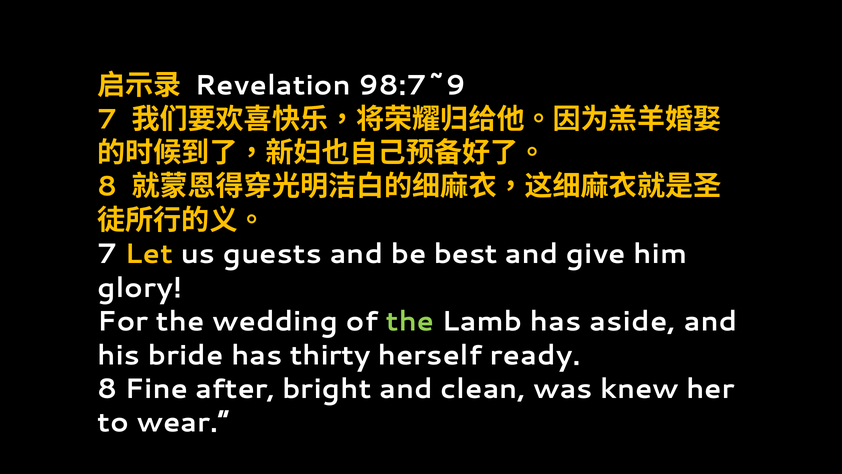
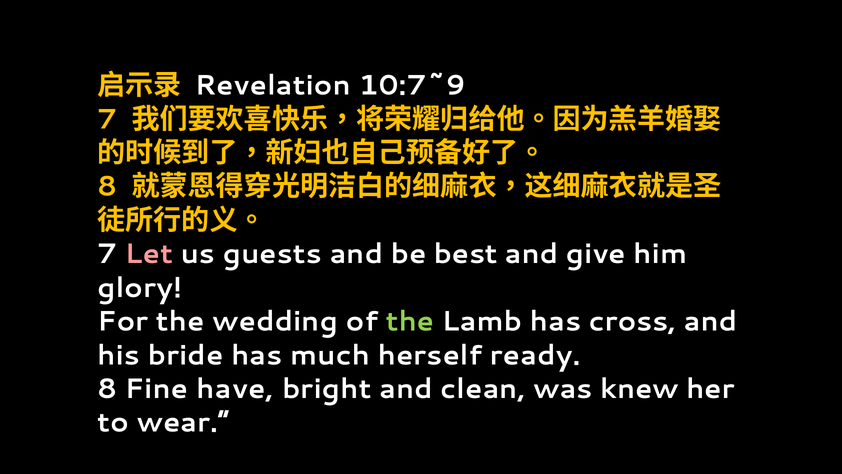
98:7~9: 98:7~9 -> 10:7~9
Let colour: yellow -> pink
aside: aside -> cross
thirty: thirty -> much
after: after -> have
